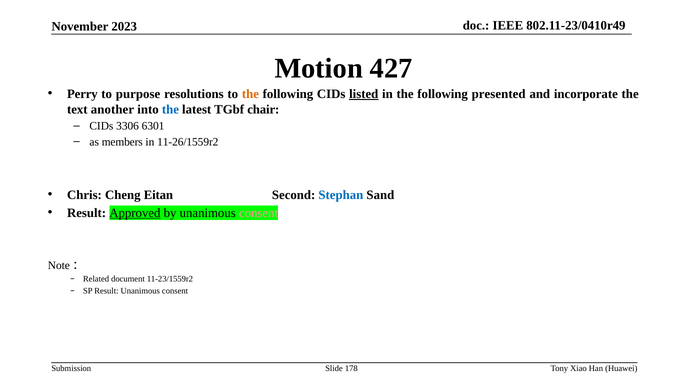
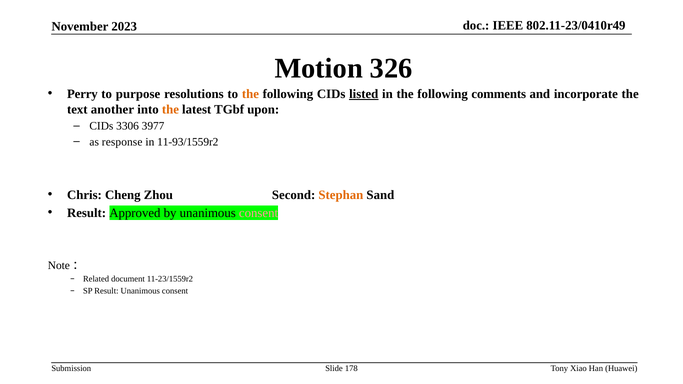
427: 427 -> 326
presented: presented -> comments
the at (170, 109) colour: blue -> orange
chair: chair -> upon
6301: 6301 -> 3977
members: members -> response
11-26/1559r2: 11-26/1559r2 -> 11-93/1559r2
Eitan: Eitan -> Zhou
Stephan colour: blue -> orange
Approved underline: present -> none
